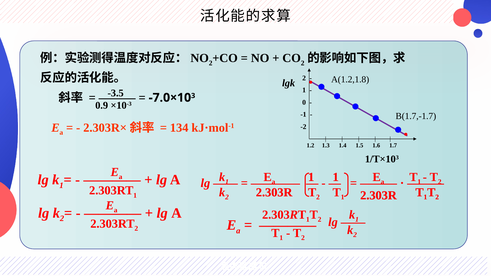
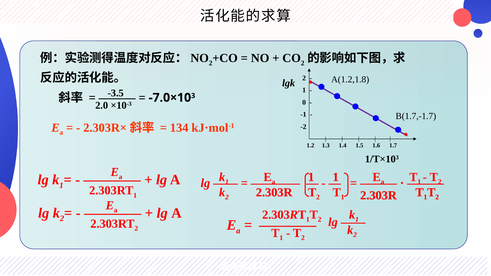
0.9: 0.9 -> 2.0
